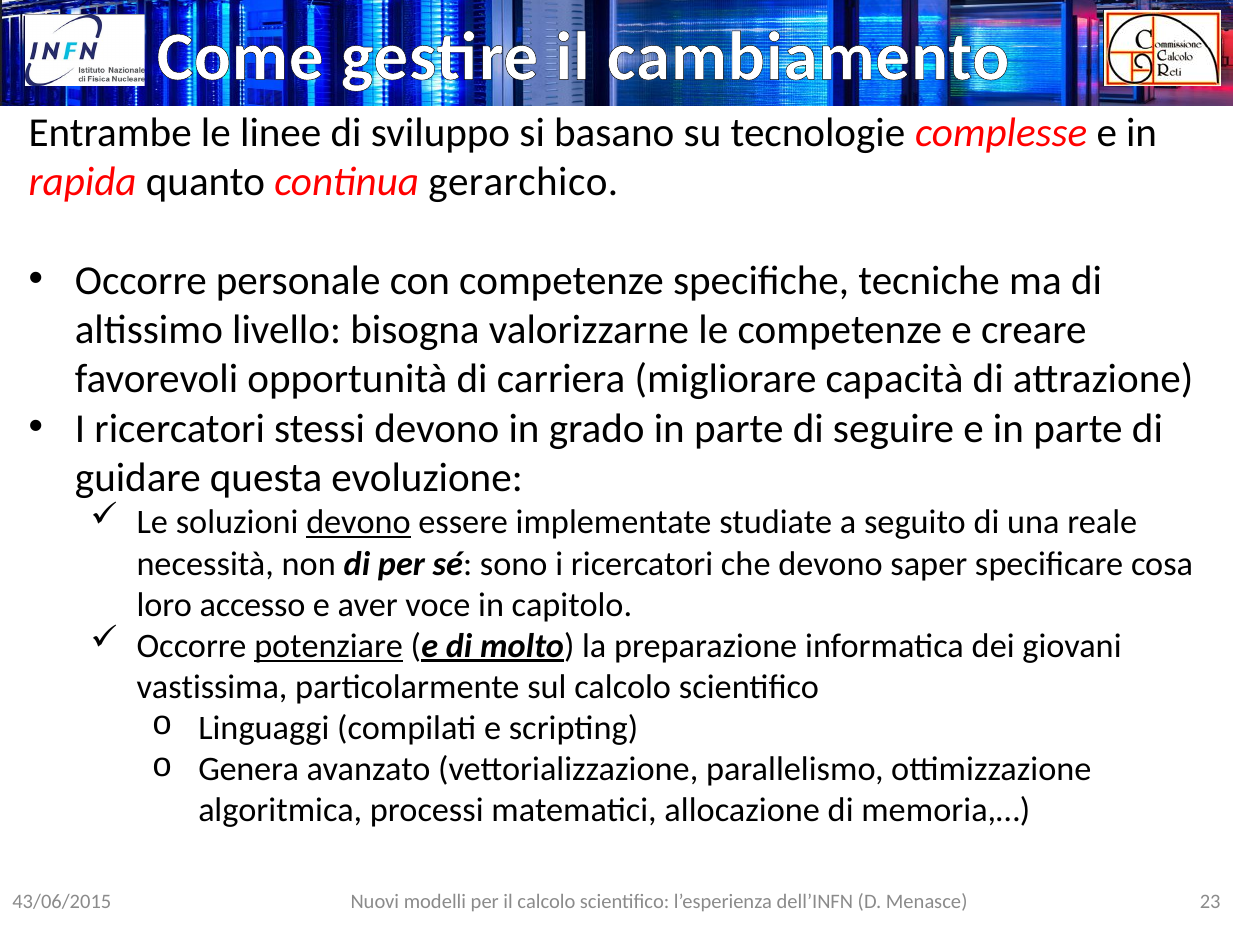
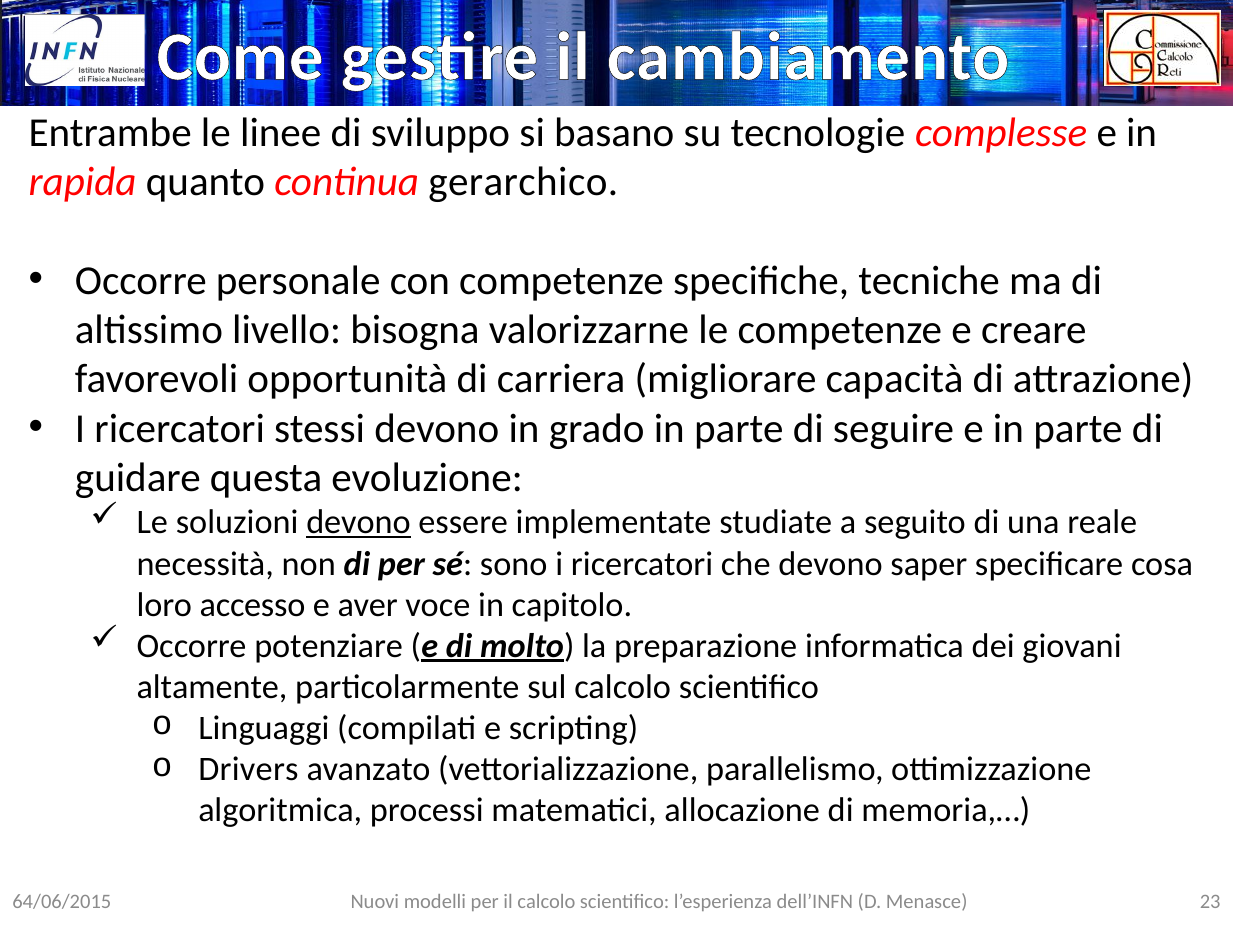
potenziare underline: present -> none
vastissima: vastissima -> altamente
Genera: Genera -> Drivers
43/06/2015: 43/06/2015 -> 64/06/2015
